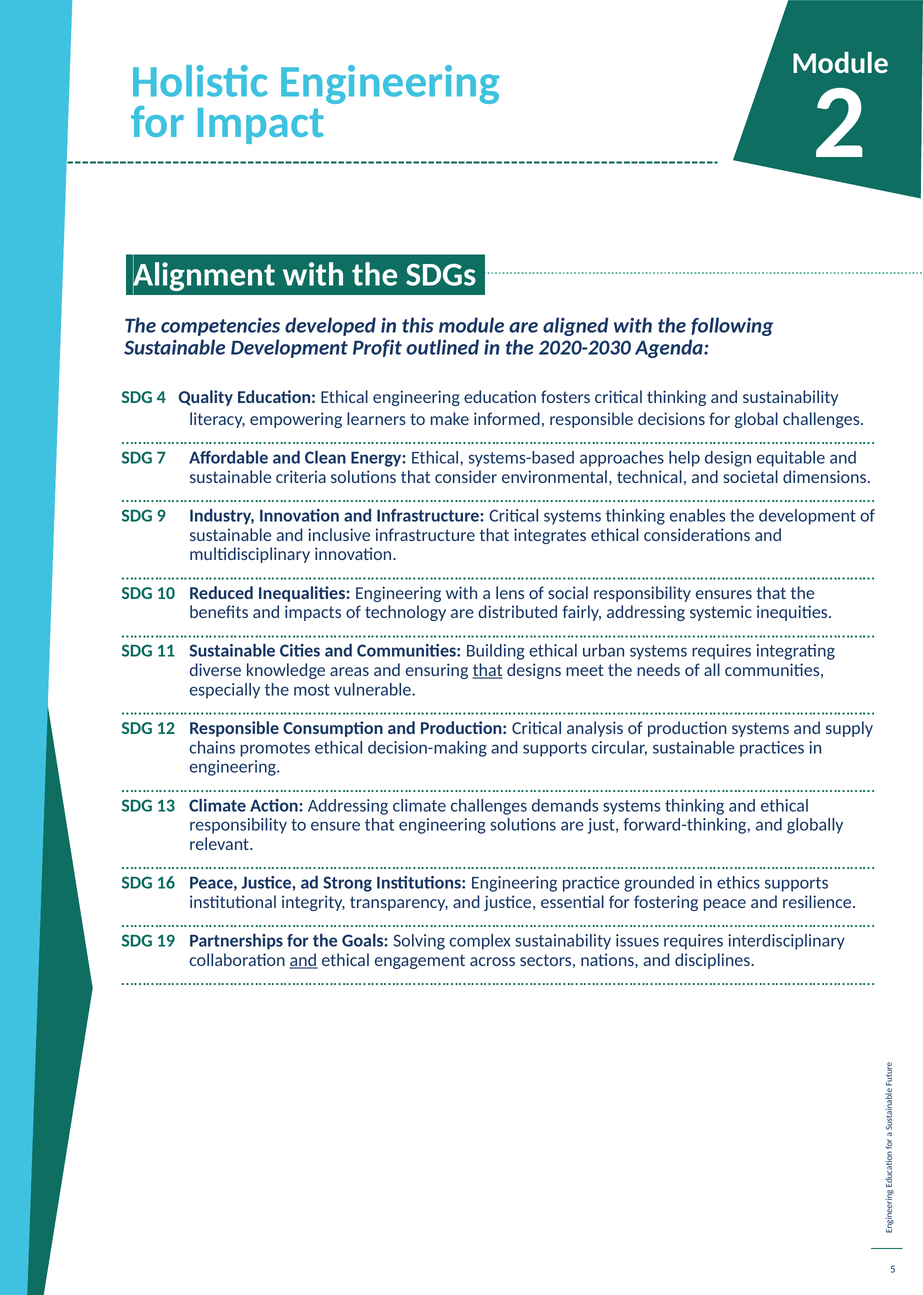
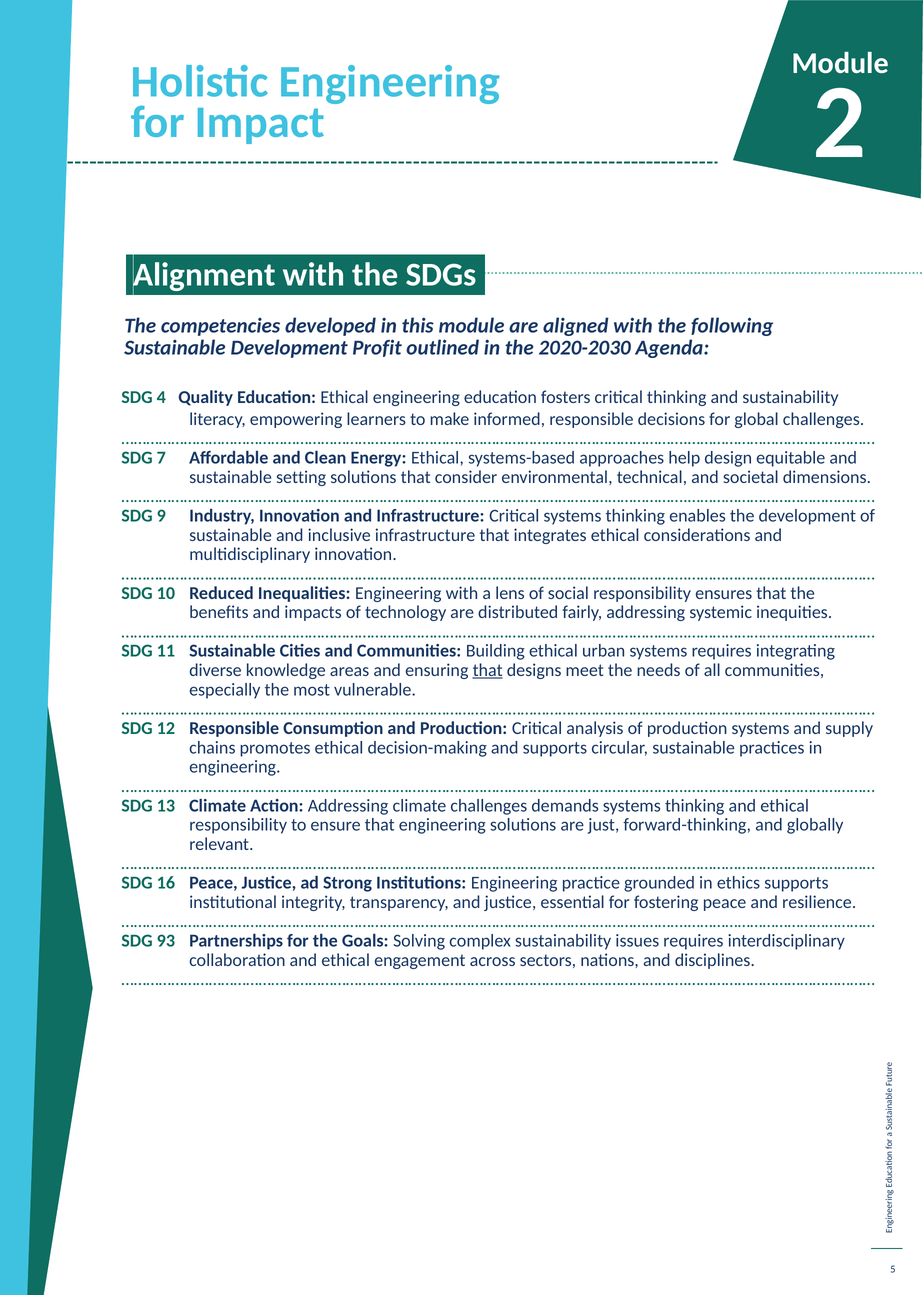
criteria: criteria -> setting
19: 19 -> 93
and at (303, 960) underline: present -> none
